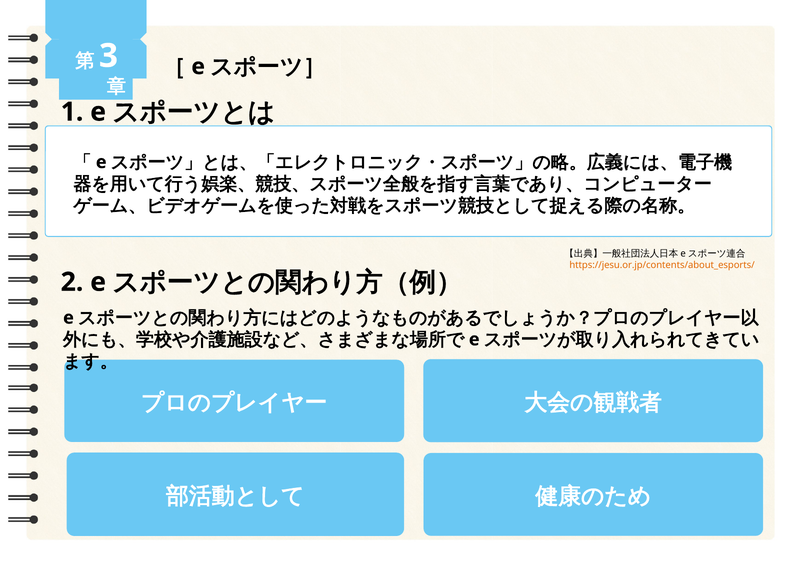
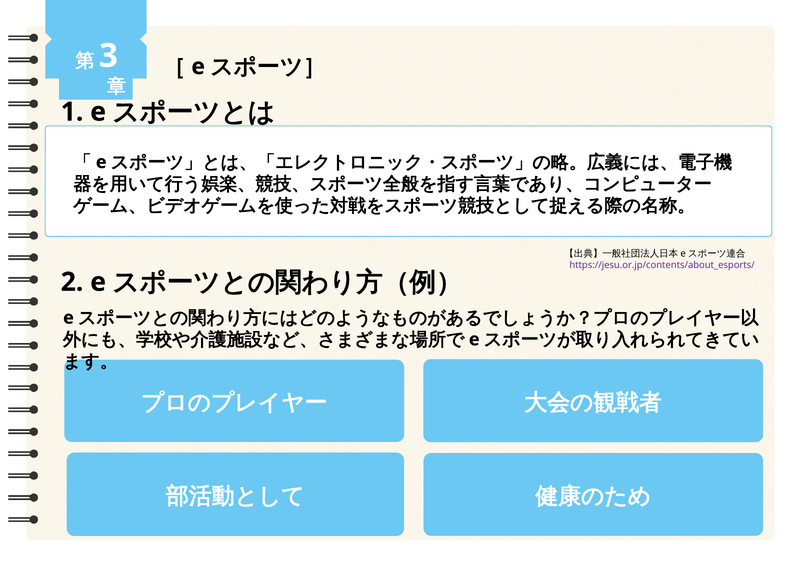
https://jesu.or.jp/contents/about_esports/ colour: orange -> purple
